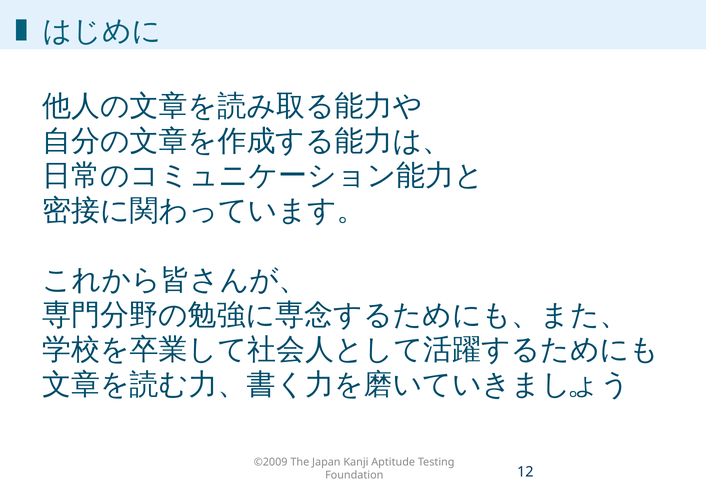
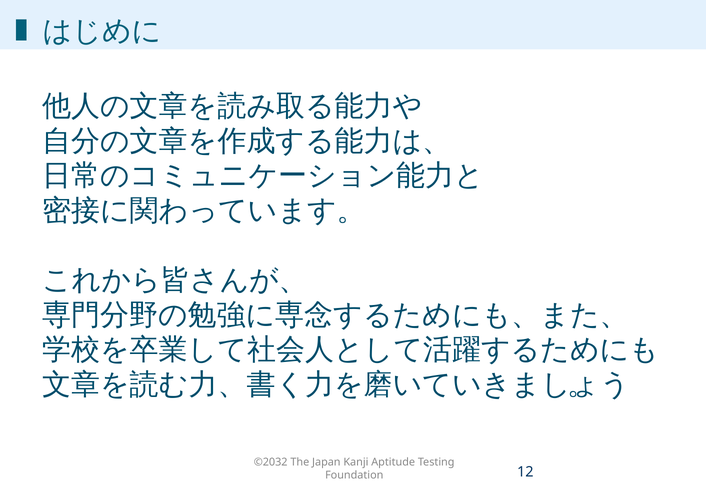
©2009: ©2009 -> ©2032
